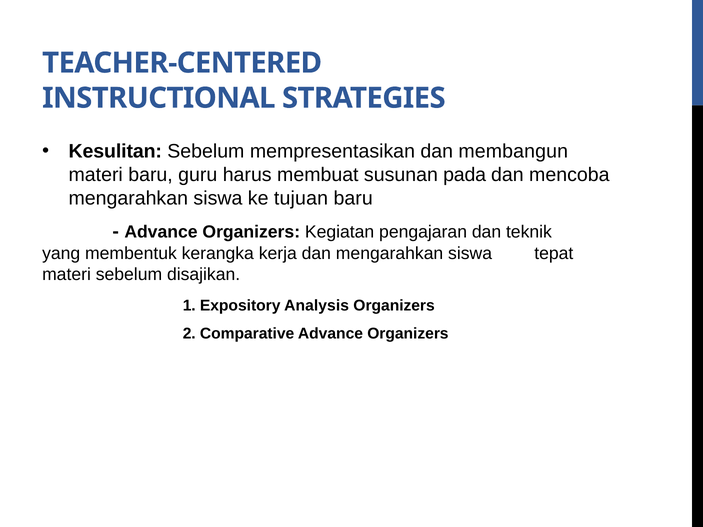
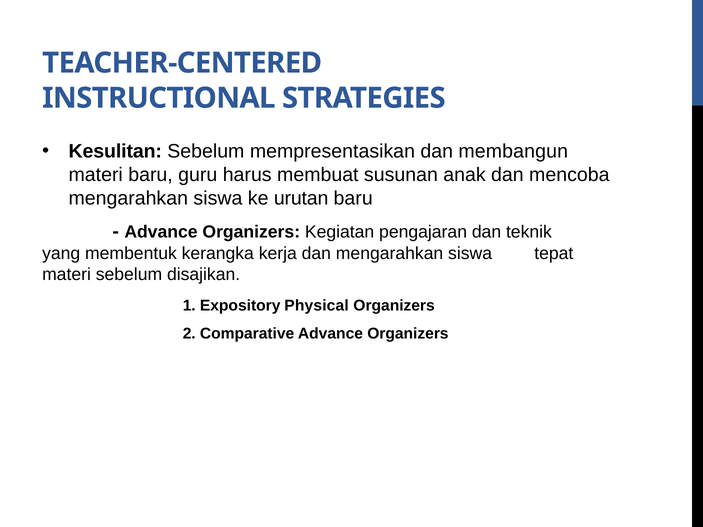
pada: pada -> anak
tujuan: tujuan -> urutan
Analysis: Analysis -> Physical
